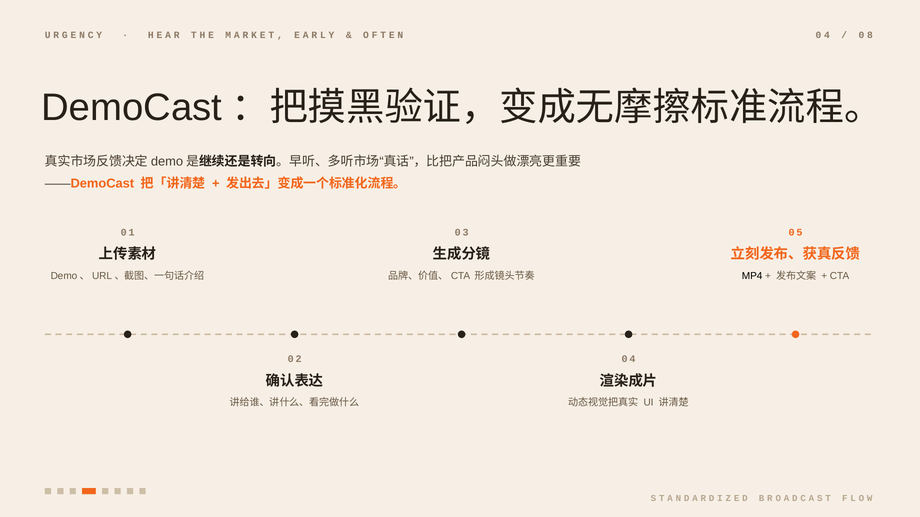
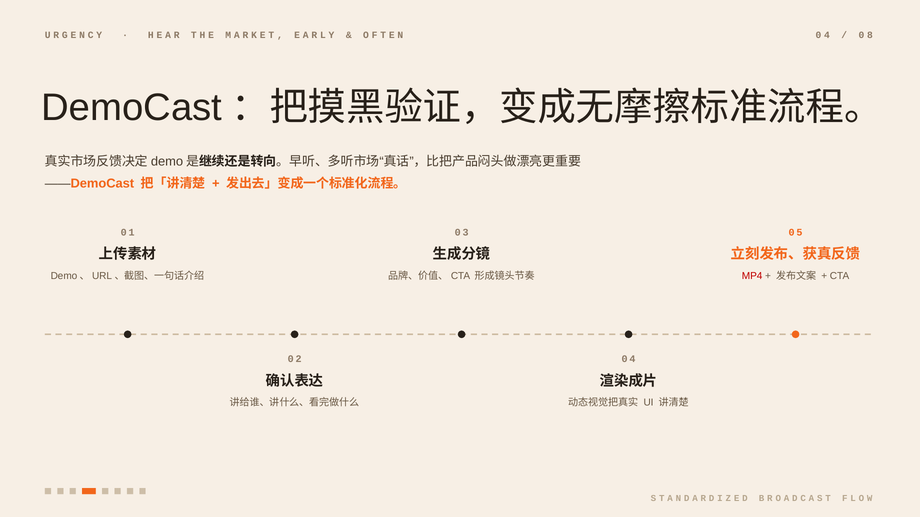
MP4 colour: black -> red
